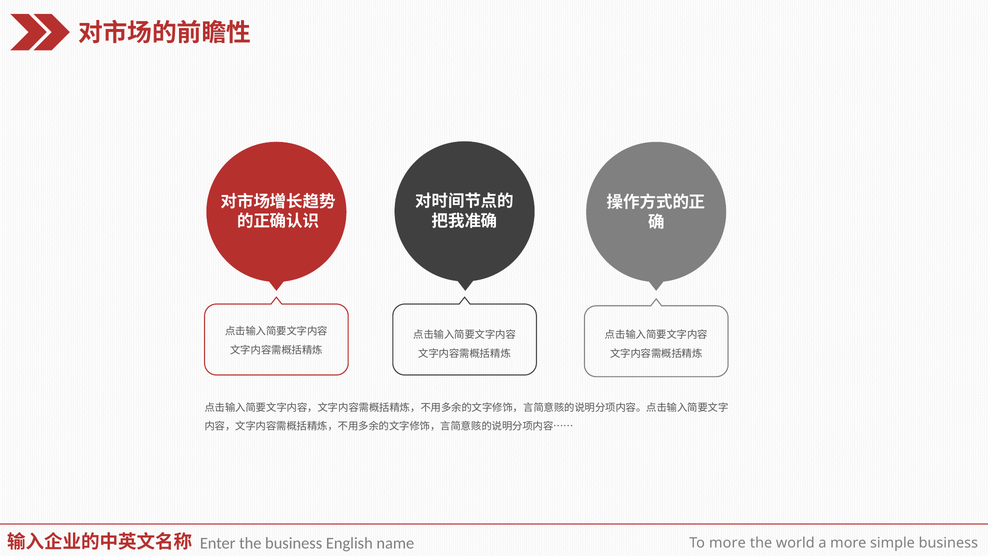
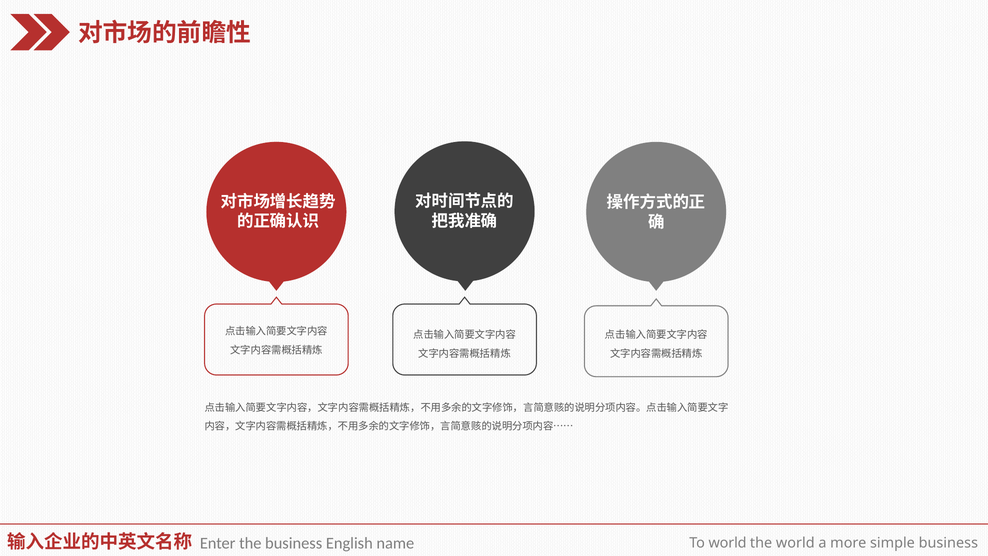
To more: more -> world
